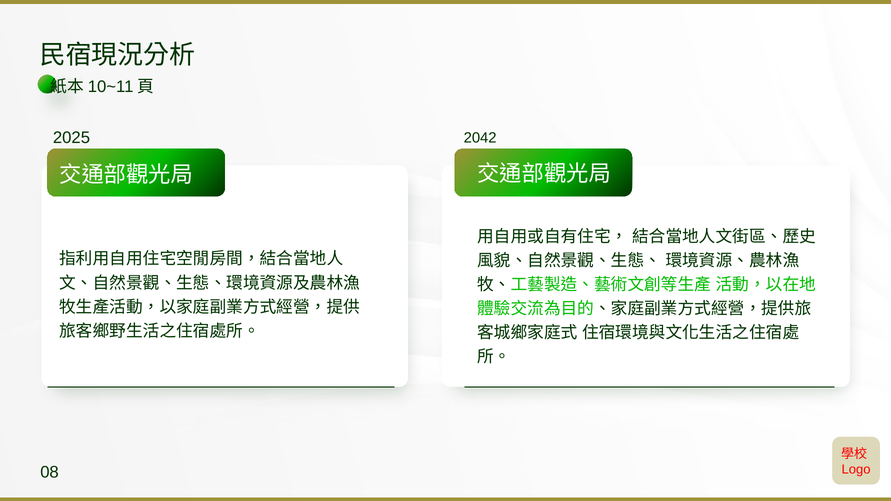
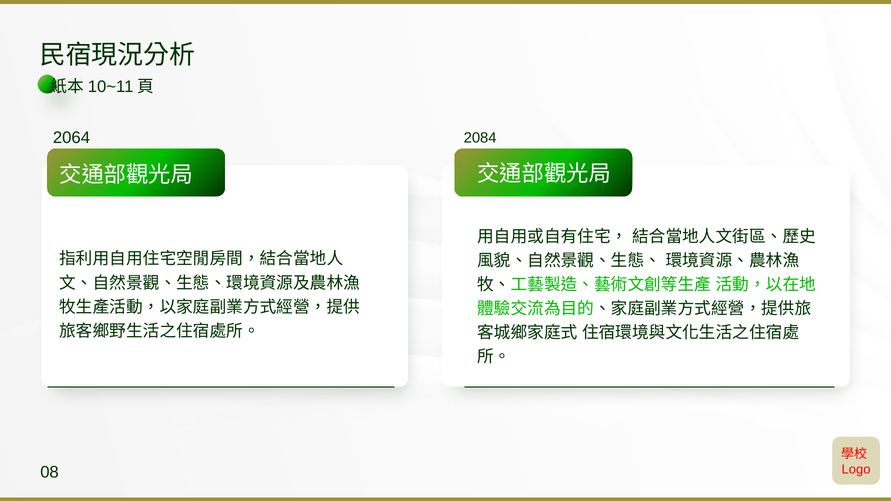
2025: 2025 -> 2064
2042: 2042 -> 2084
